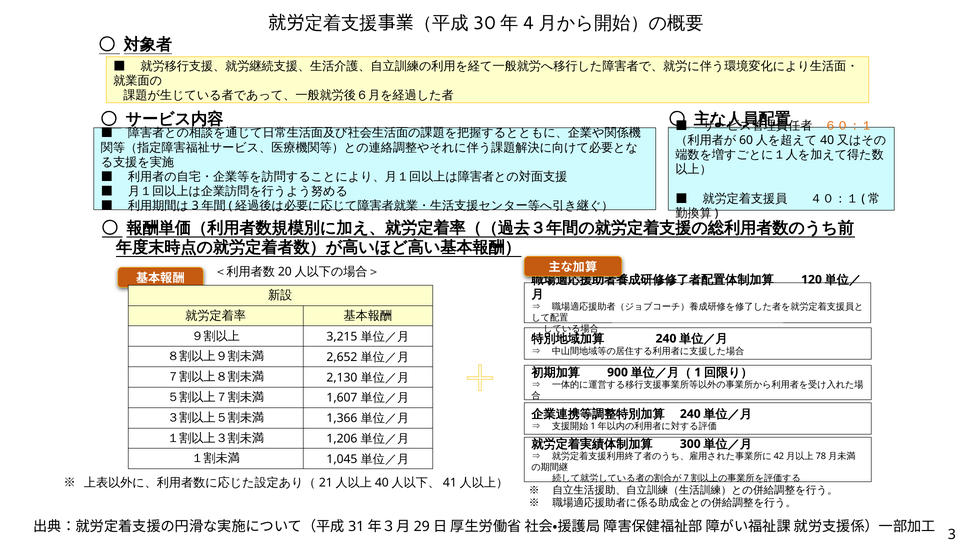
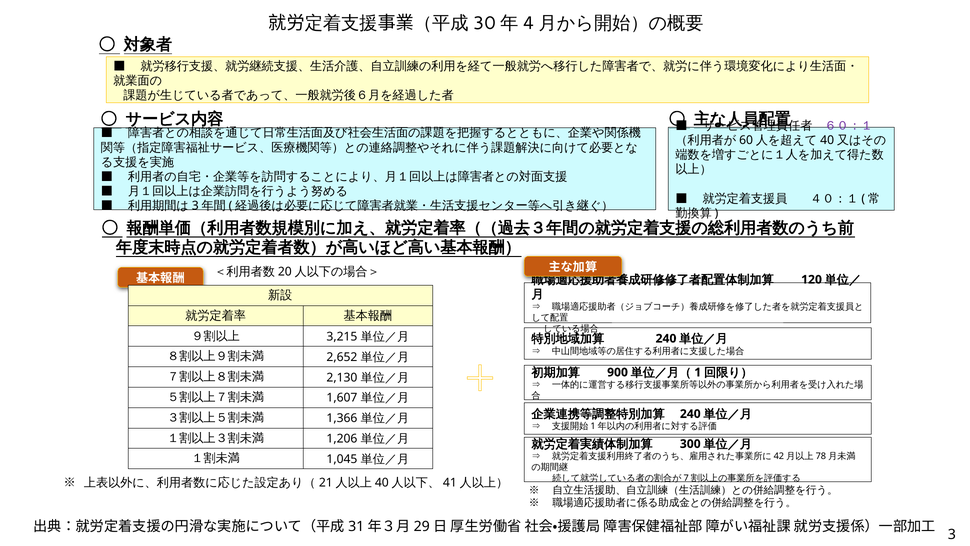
６０：１ colour: orange -> purple
